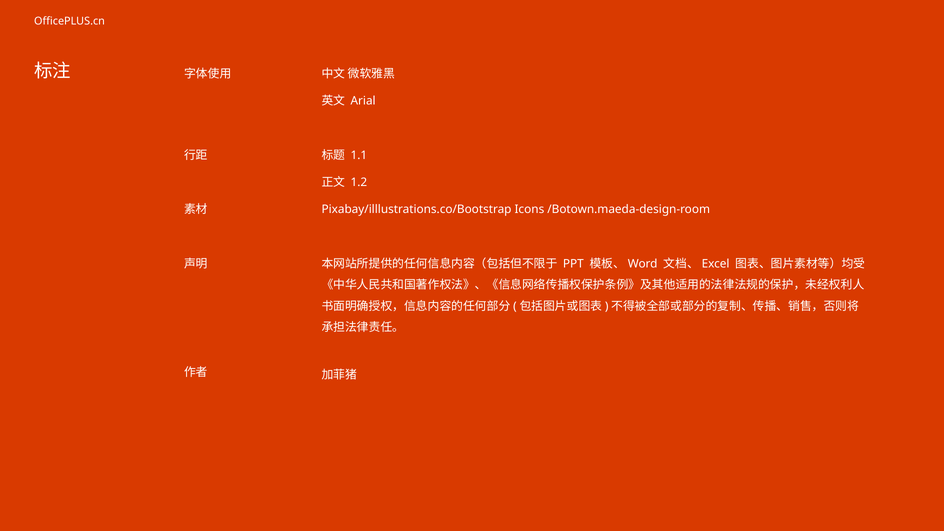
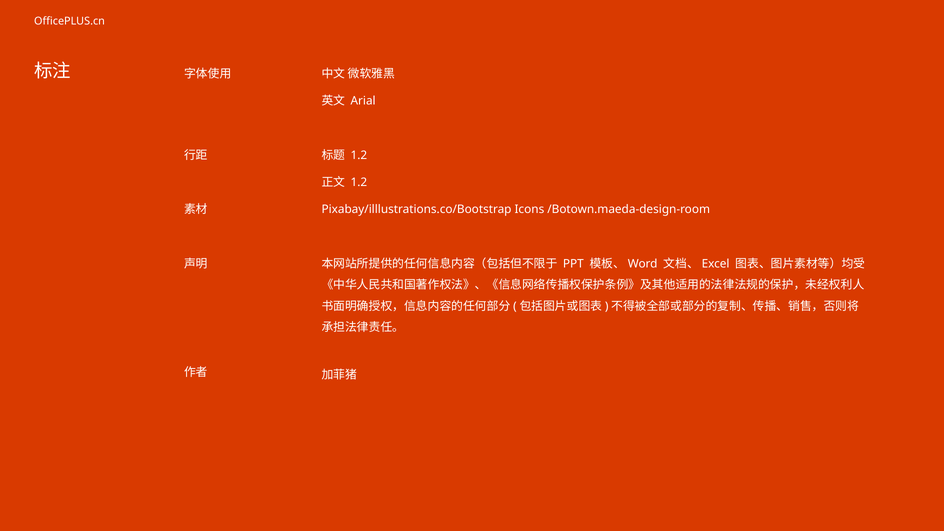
1.1 at (359, 155): 1.1 -> 1.2
